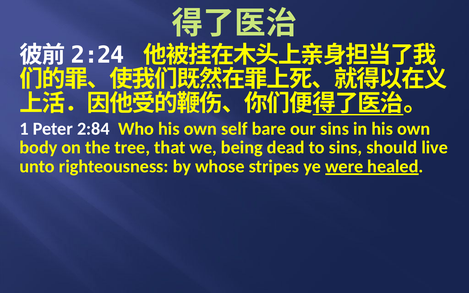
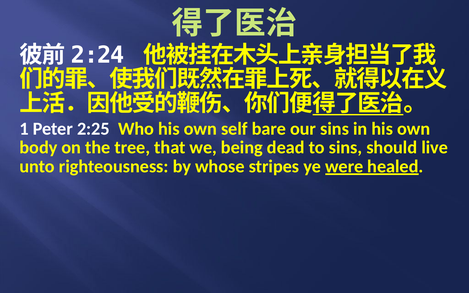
2:84: 2:84 -> 2:25
